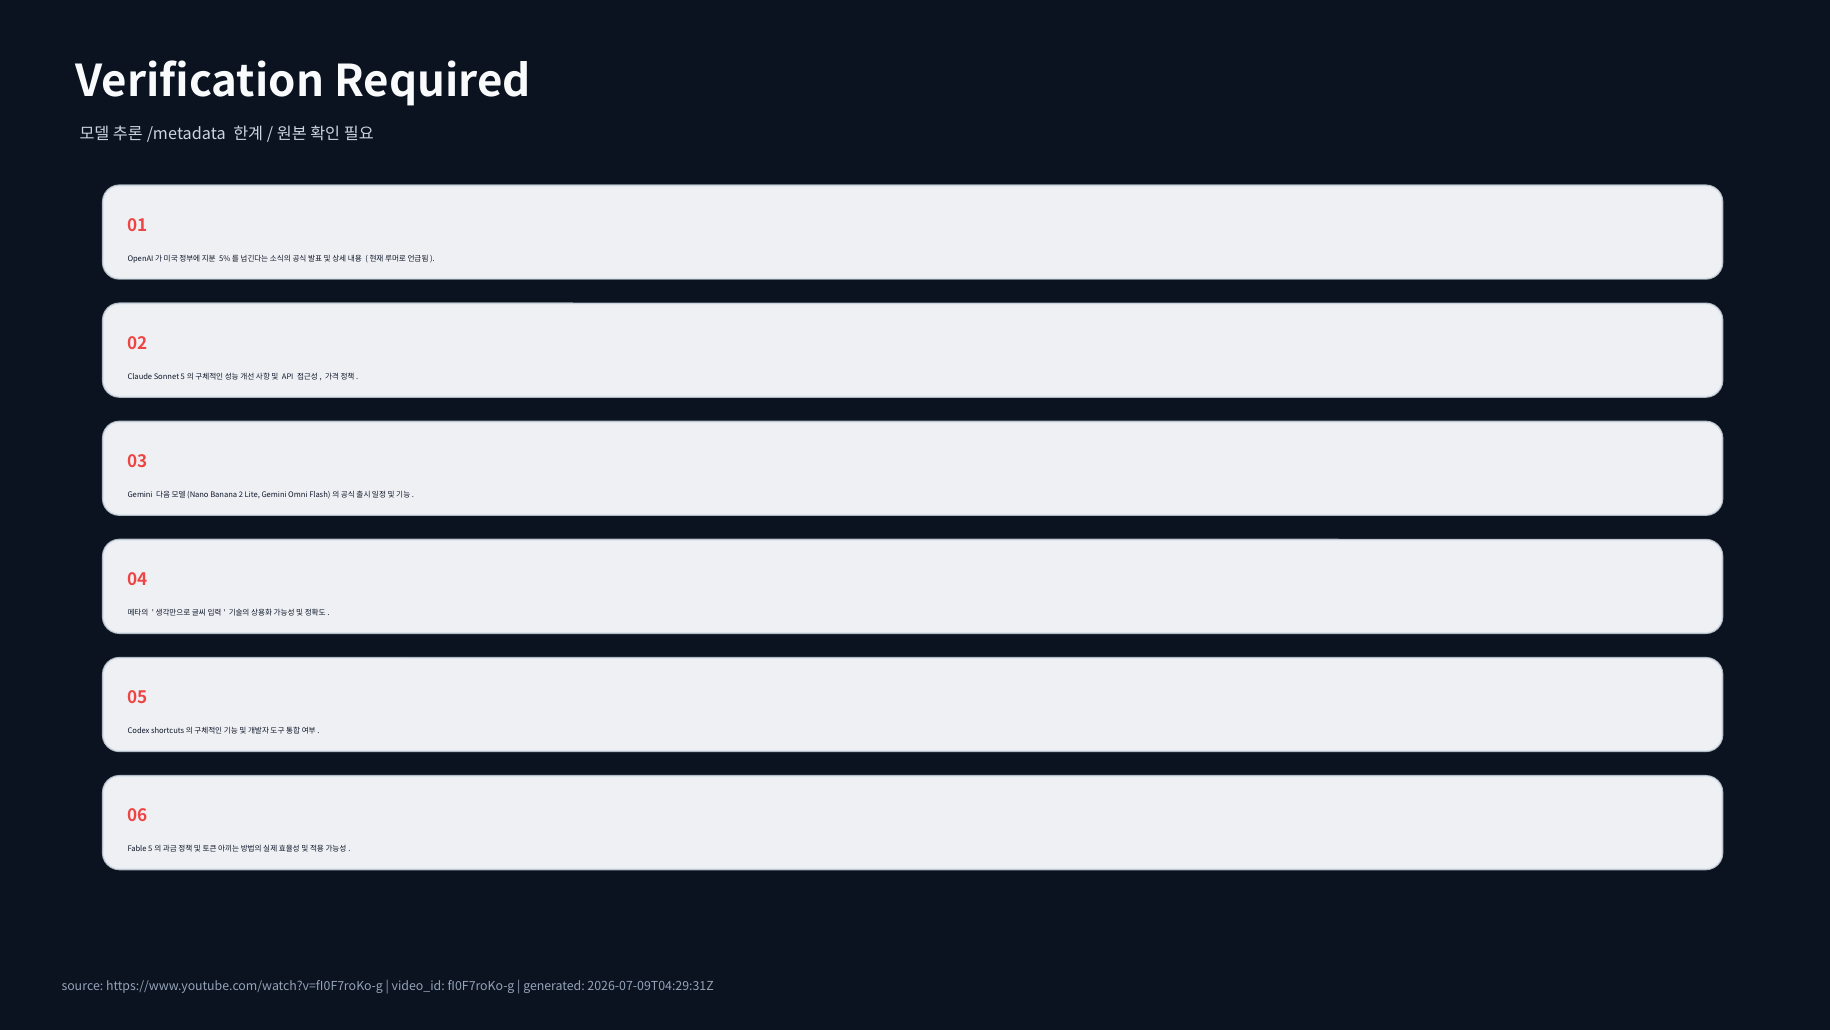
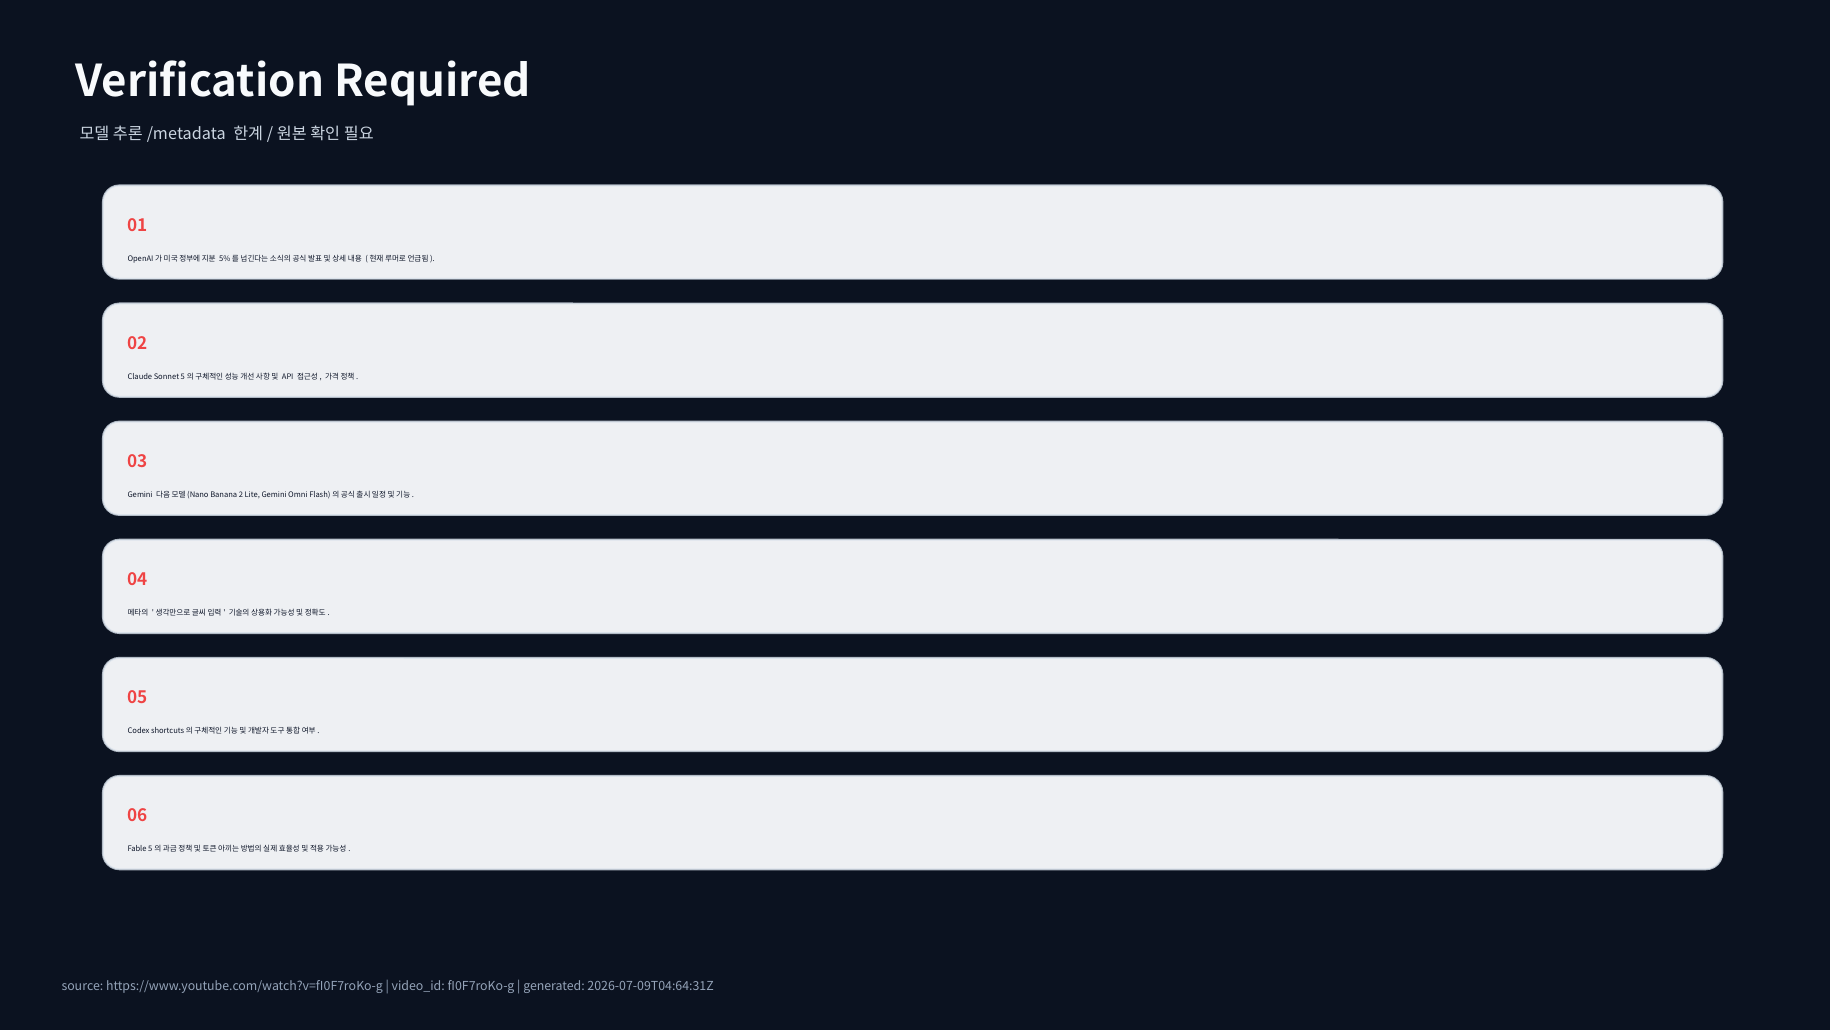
2026-07-09T04:29:31Z: 2026-07-09T04:29:31Z -> 2026-07-09T04:64:31Z
